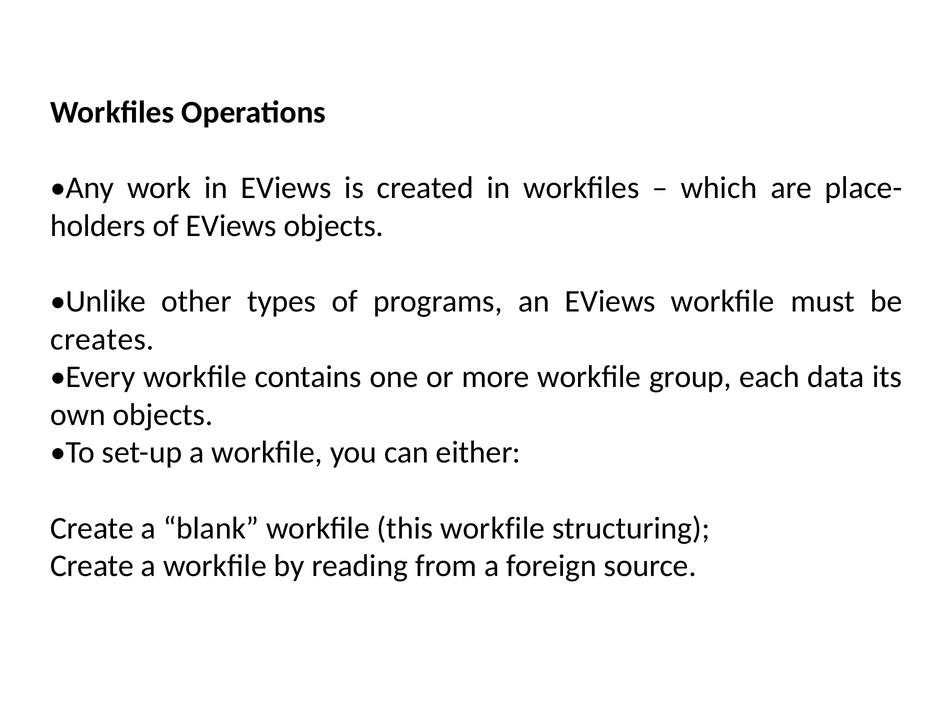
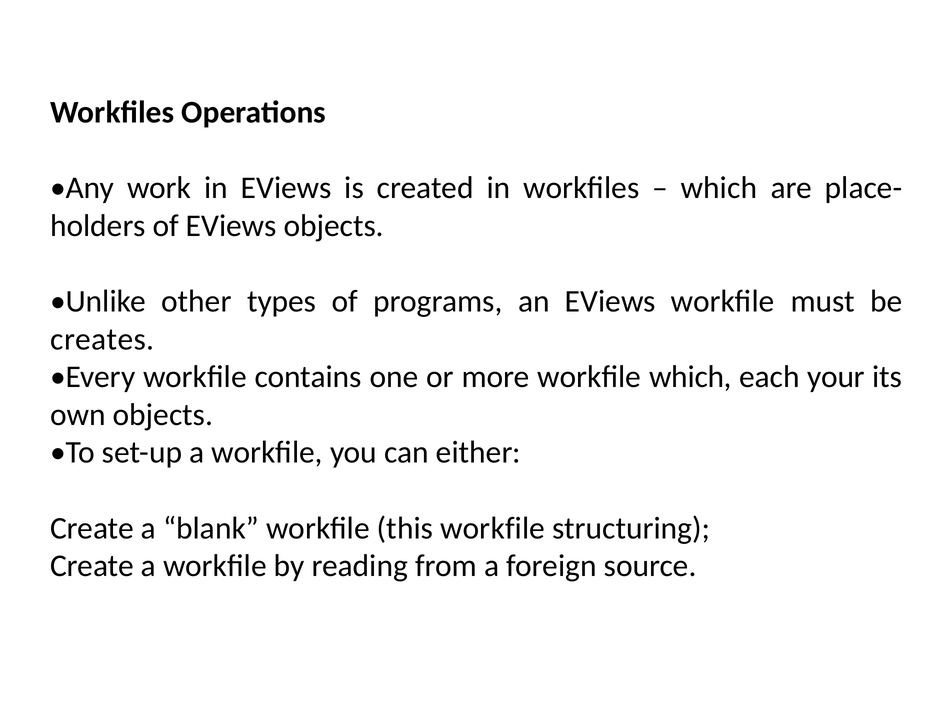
workfile group: group -> which
data: data -> your
